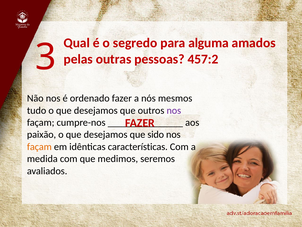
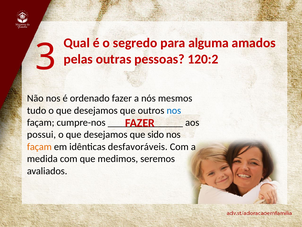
457:2: 457:2 -> 120:2
nos at (174, 110) colour: purple -> blue
paixão: paixão -> possui
características: características -> desfavoráveis
